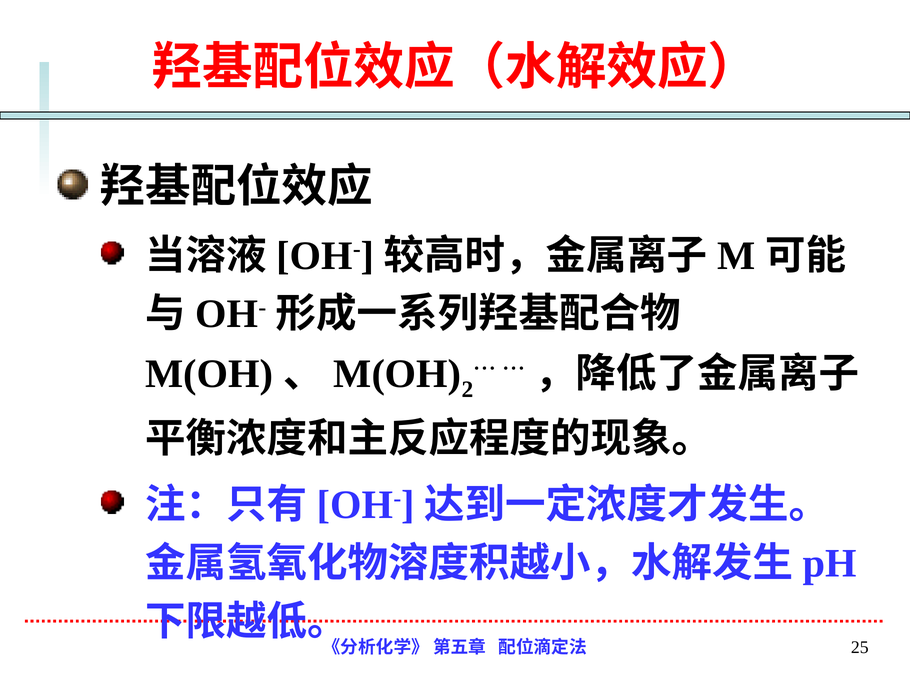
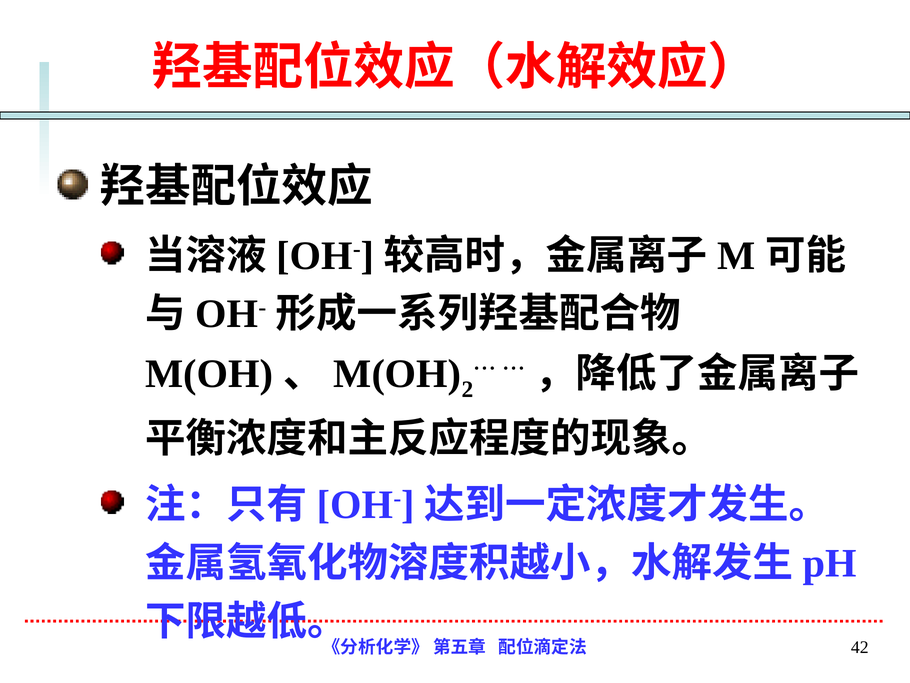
25: 25 -> 42
